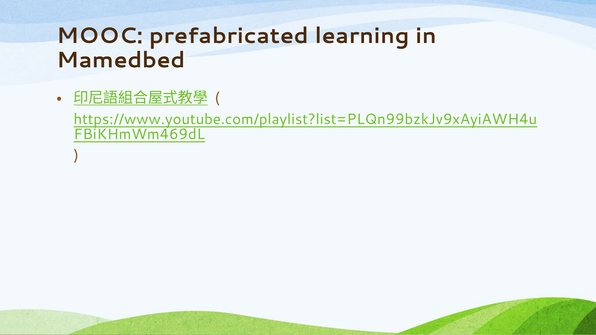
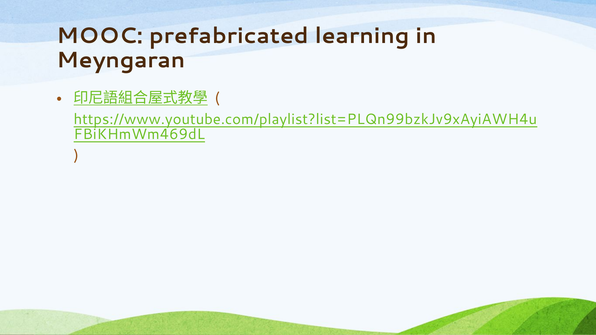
Mamedbed: Mamedbed -> Meyngaran
